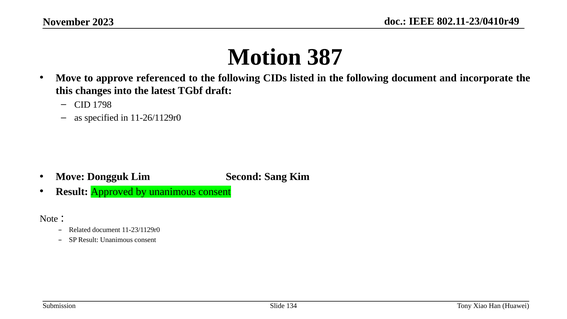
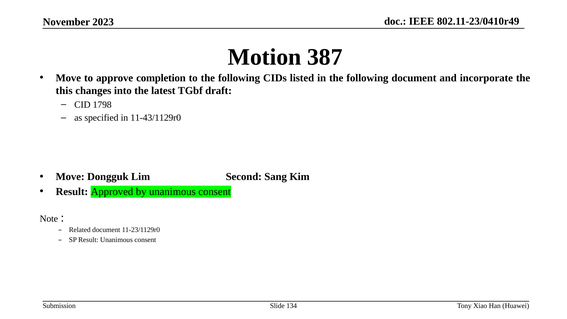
referenced: referenced -> completion
11-26/1129r0: 11-26/1129r0 -> 11-43/1129r0
